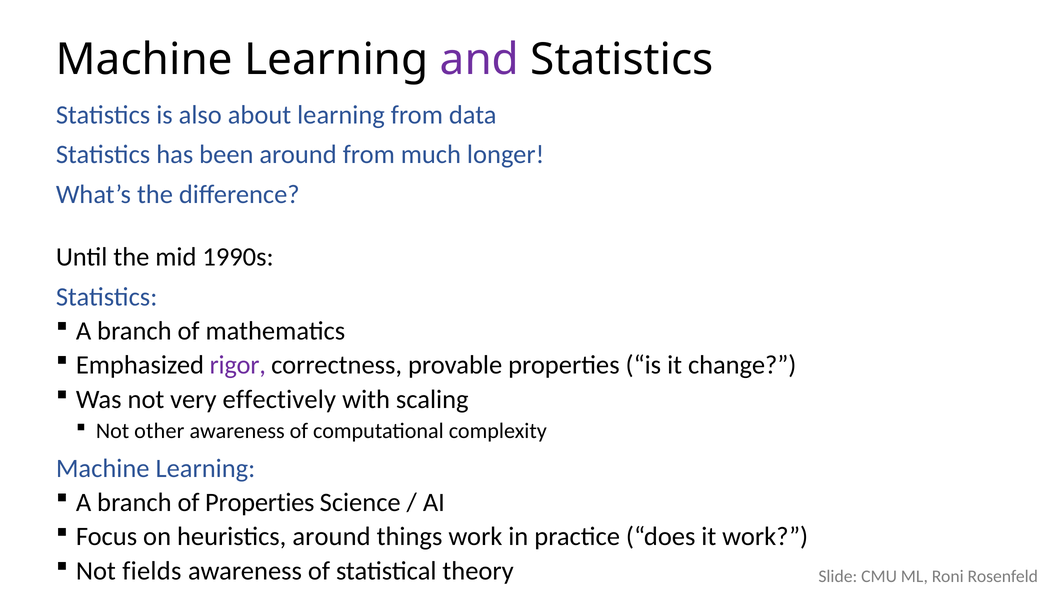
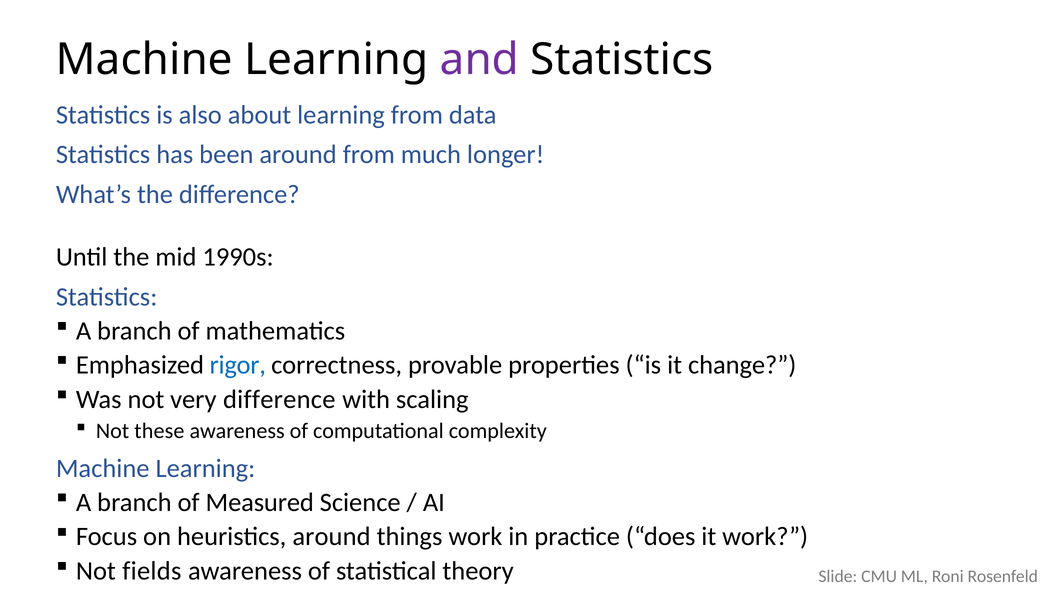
rigor colour: purple -> blue
very effectively: effectively -> difference
other: other -> these
of Properties: Properties -> Measured
